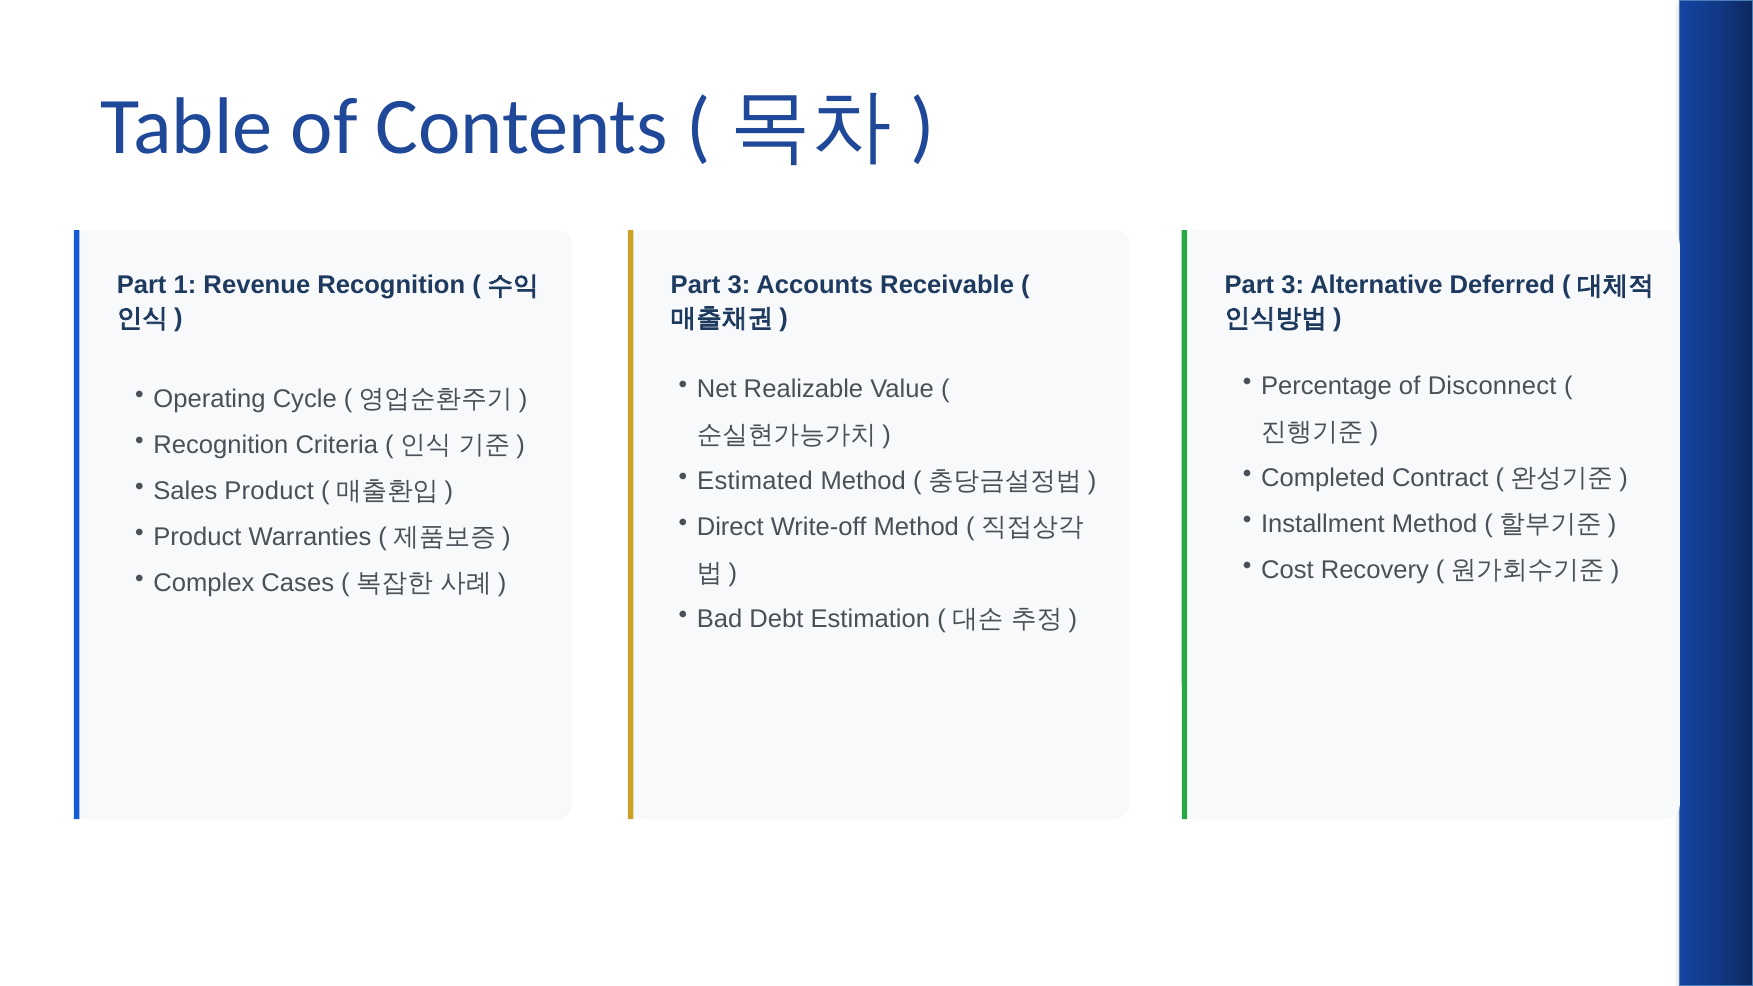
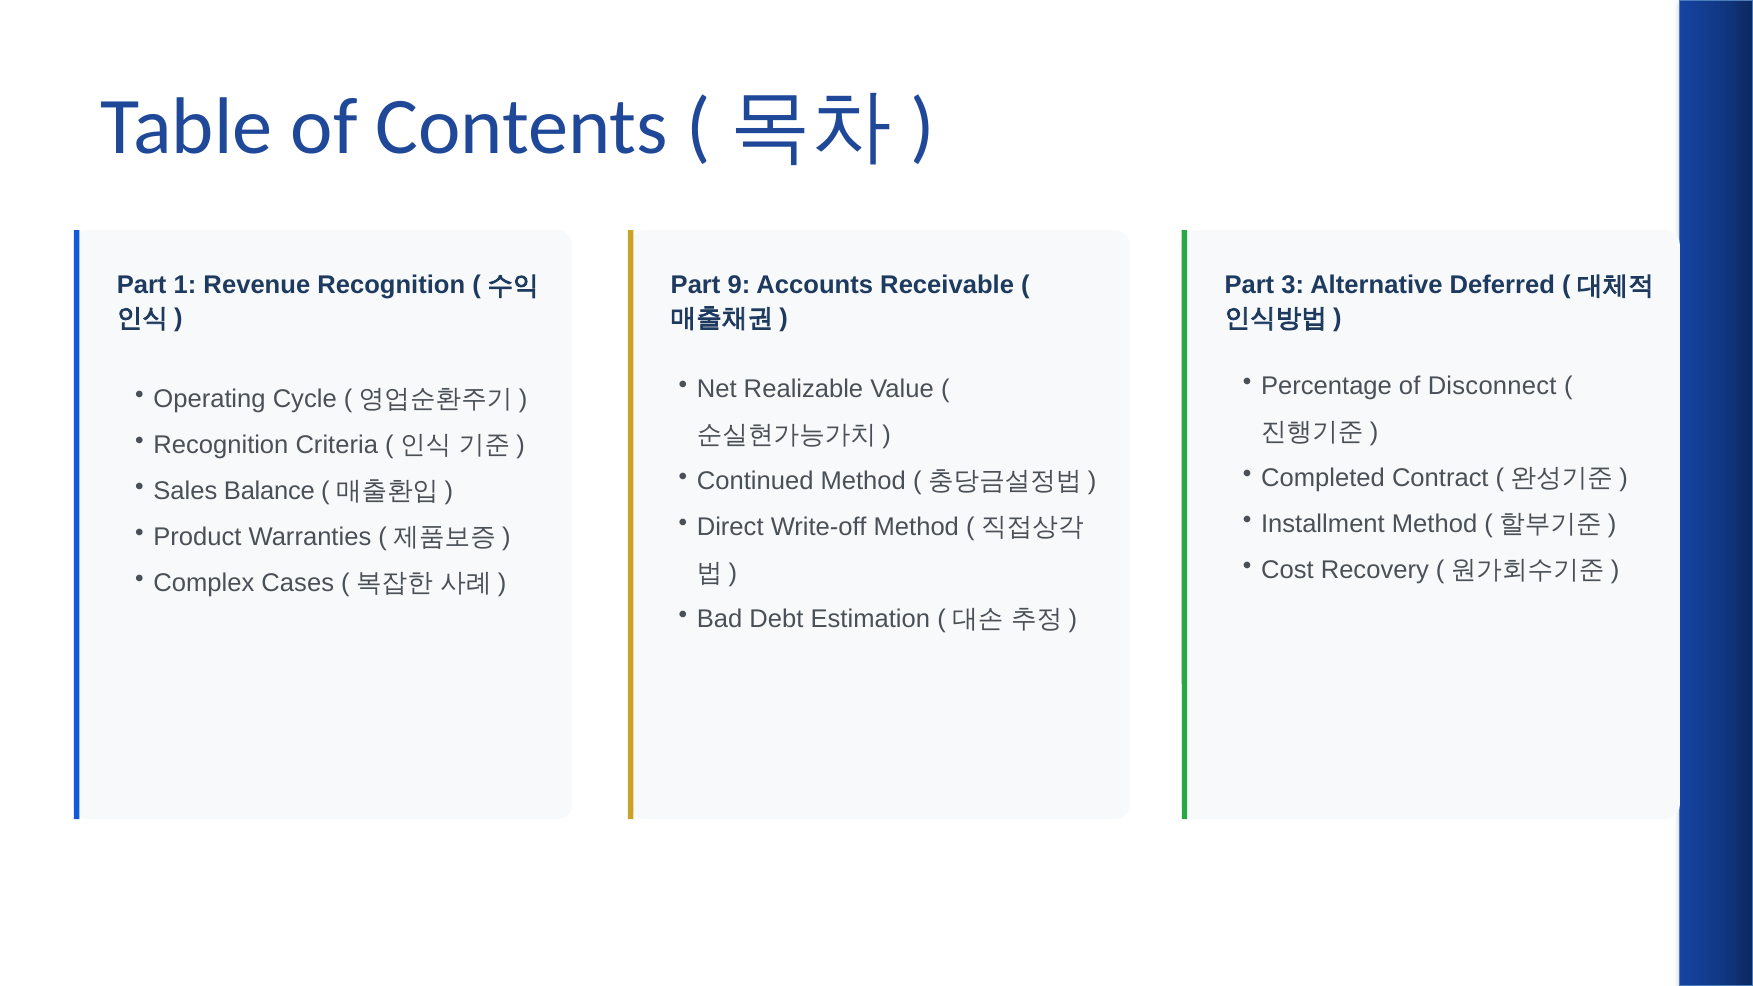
3 at (739, 286): 3 -> 9
Estimated: Estimated -> Continued
Sales Product: Product -> Balance
